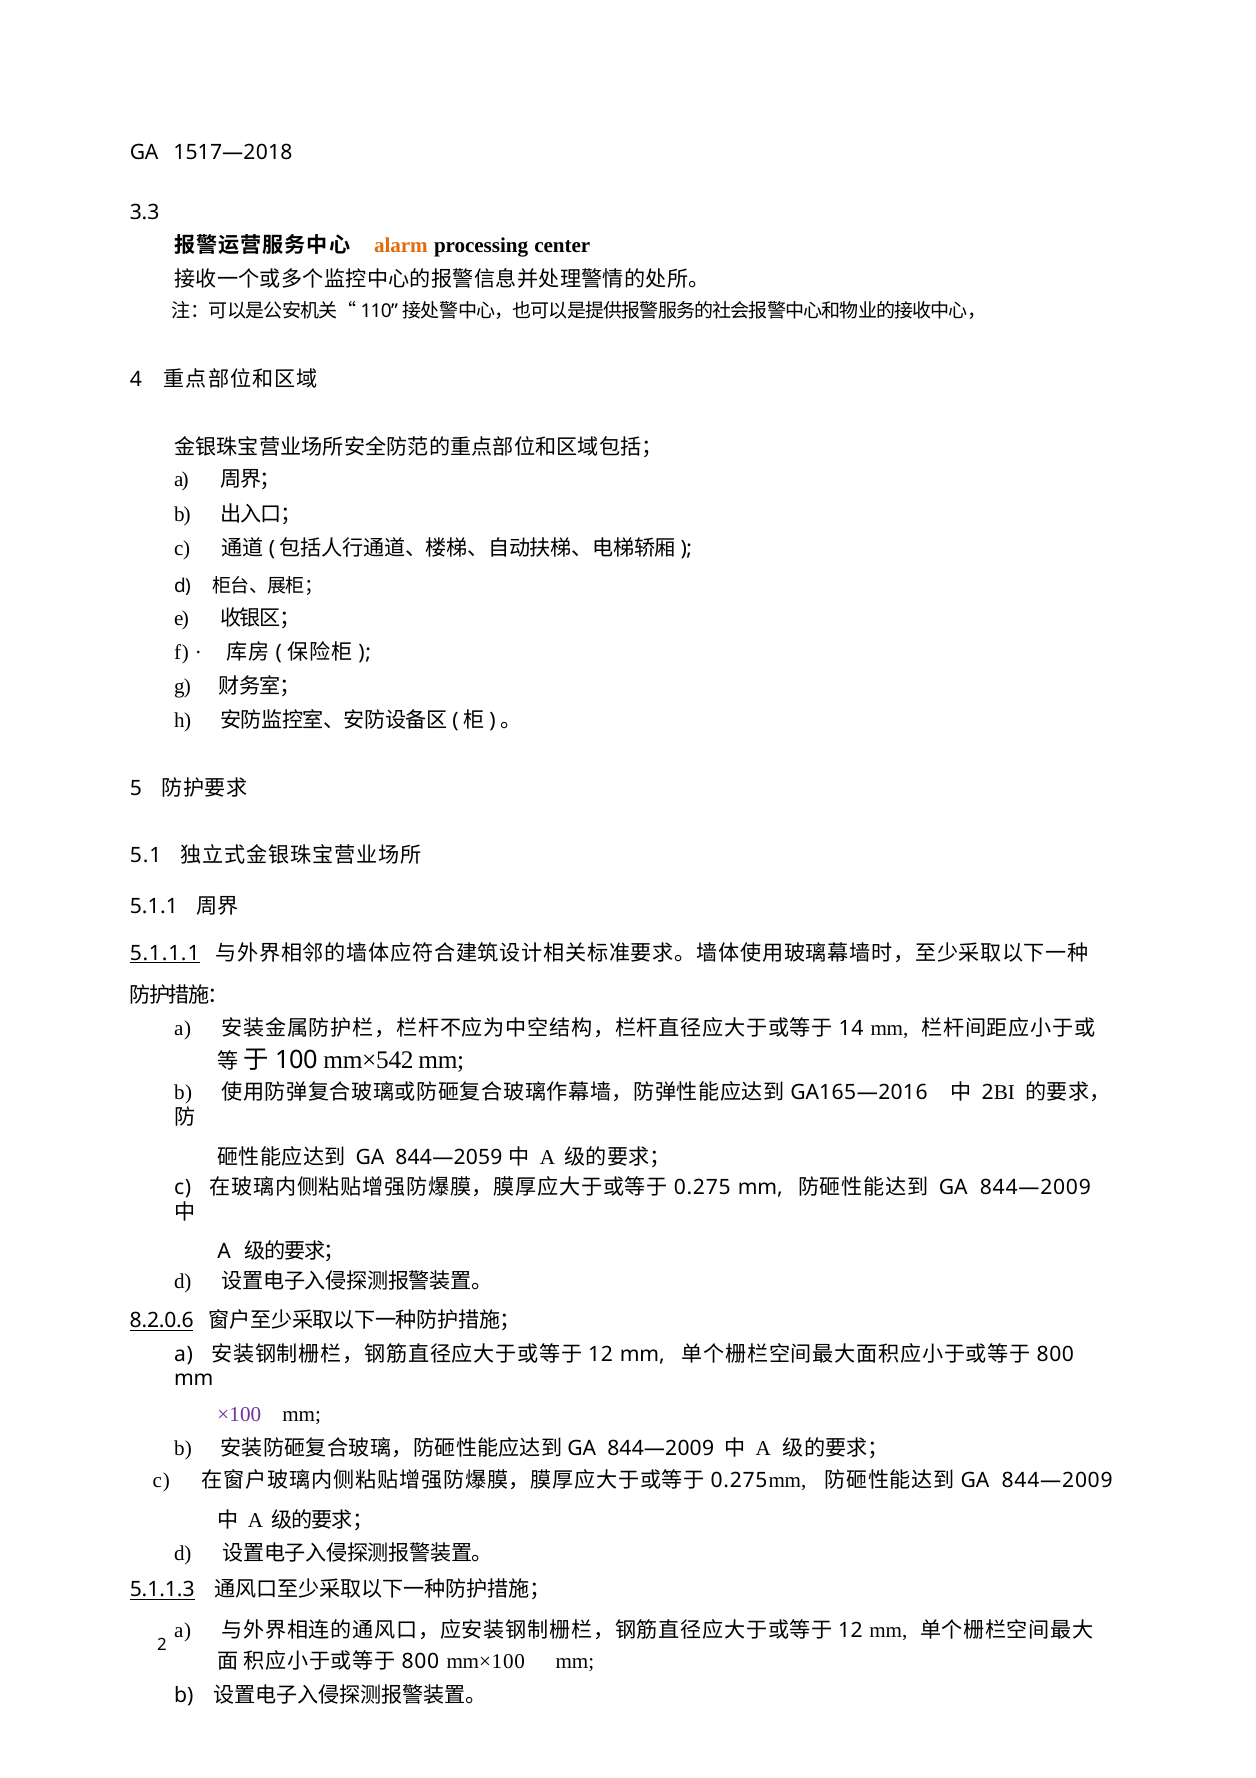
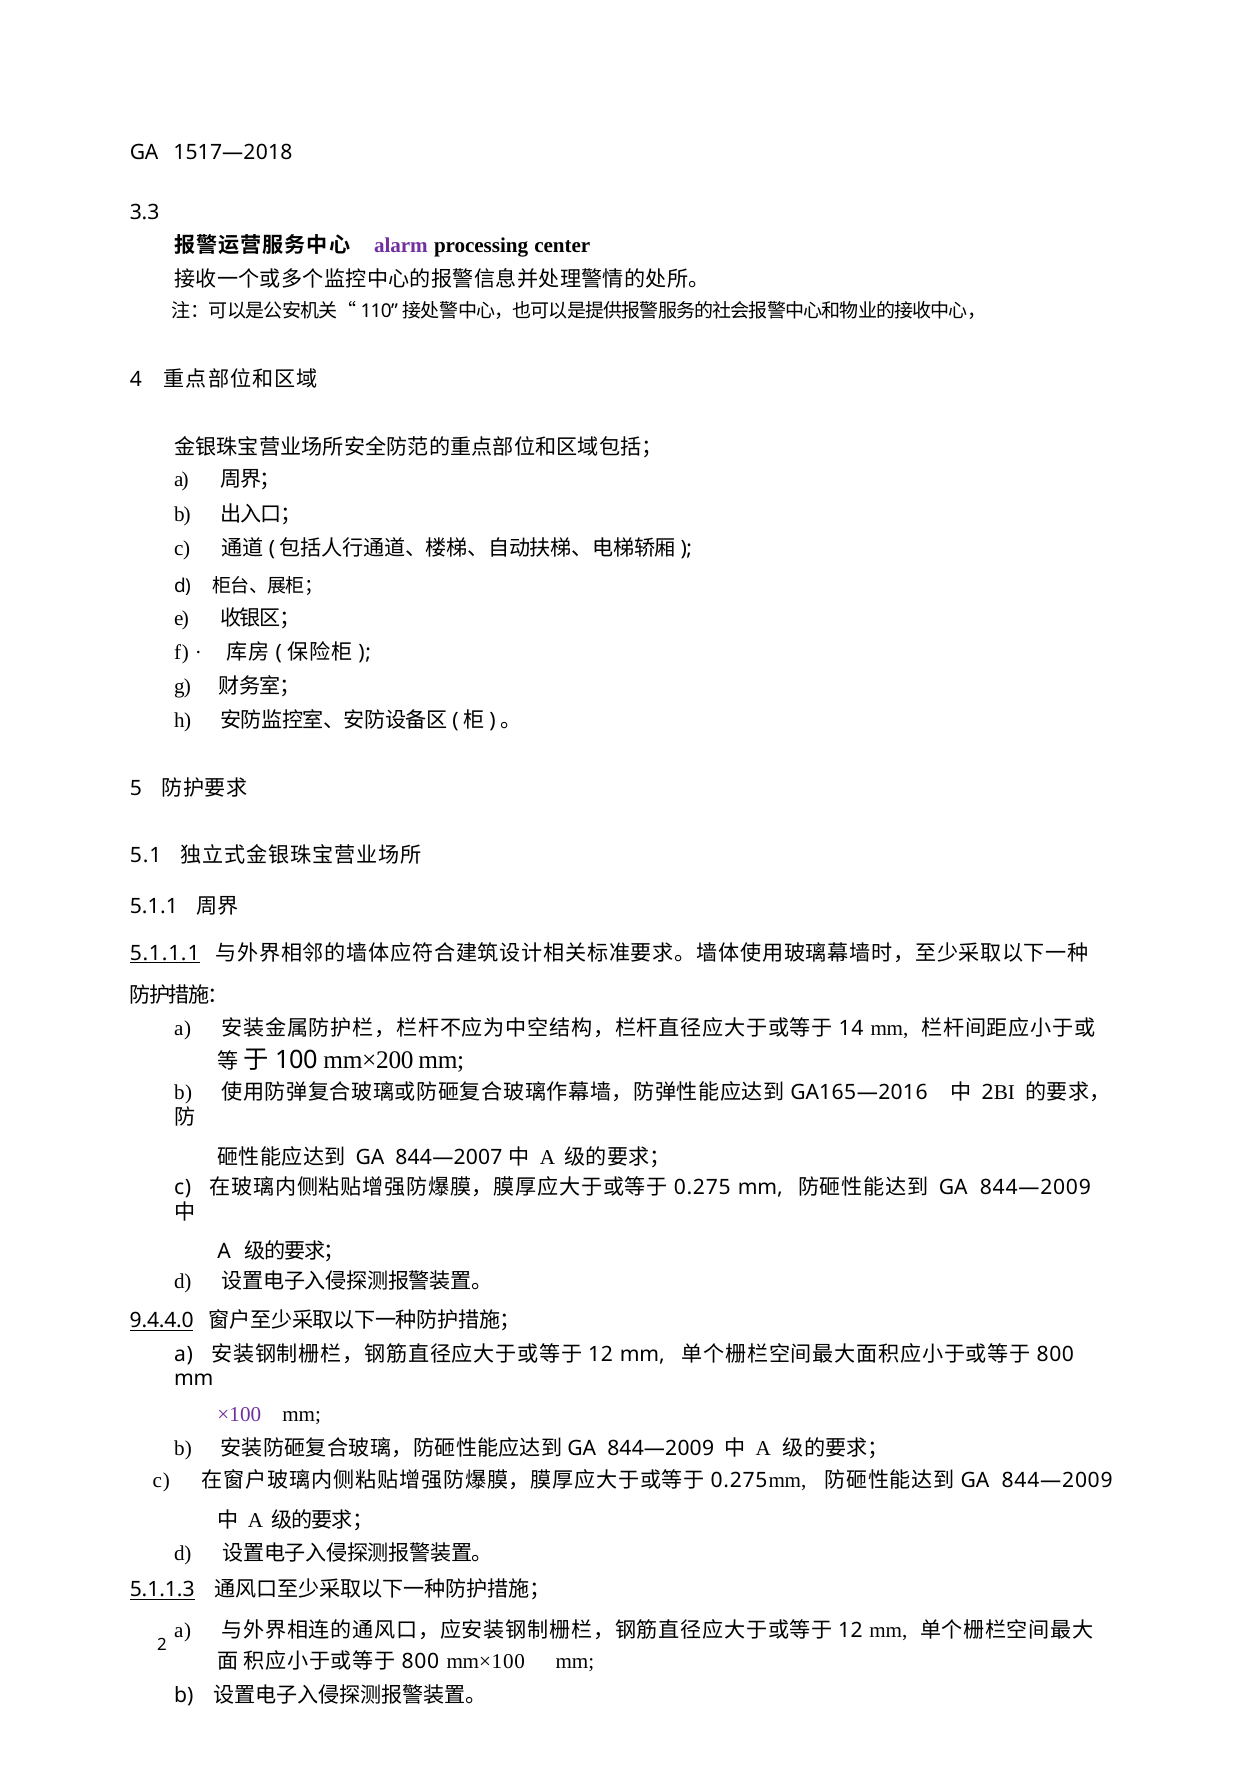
alarm colour: orange -> purple
mm×542: mm×542 -> mm×200
844—2059: 844—2059 -> 844—2007
8.2.0.6: 8.2.0.6 -> 9.4.4.0
